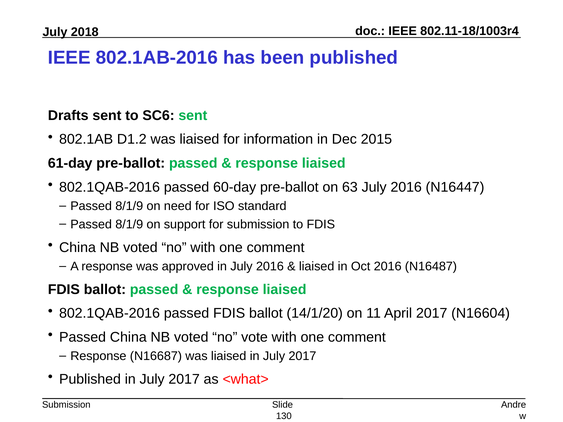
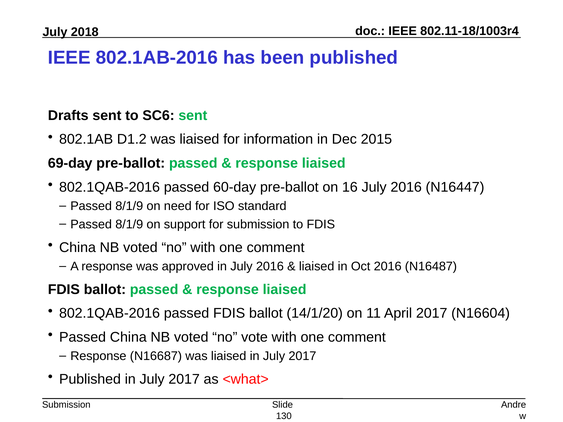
61-day: 61-day -> 69-day
63: 63 -> 16
